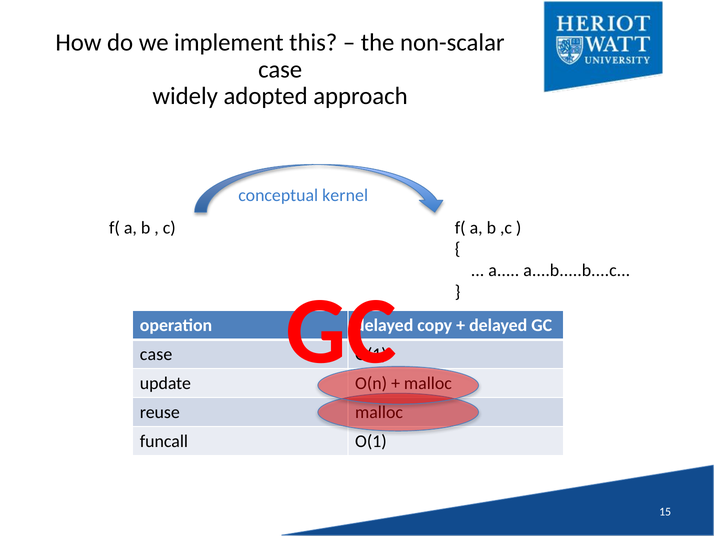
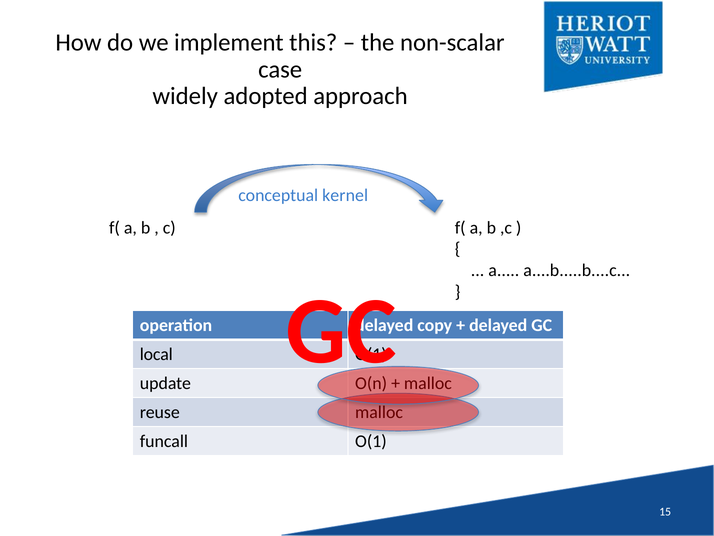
case at (156, 354): case -> local
